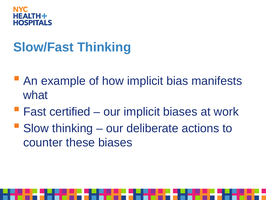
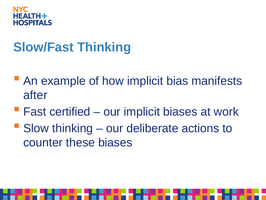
what: what -> after
